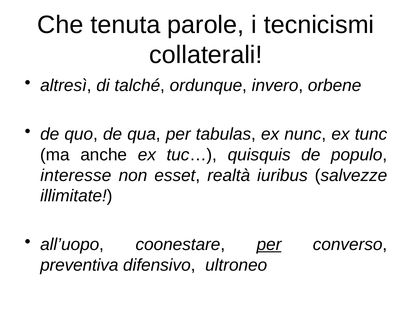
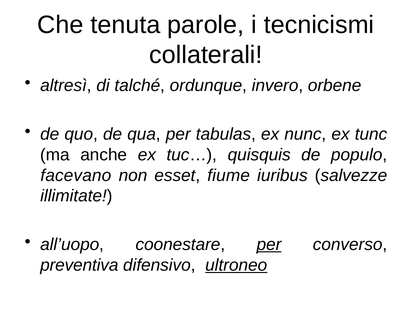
interesse: interesse -> facevano
realtà: realtà -> fiume
ultroneo underline: none -> present
